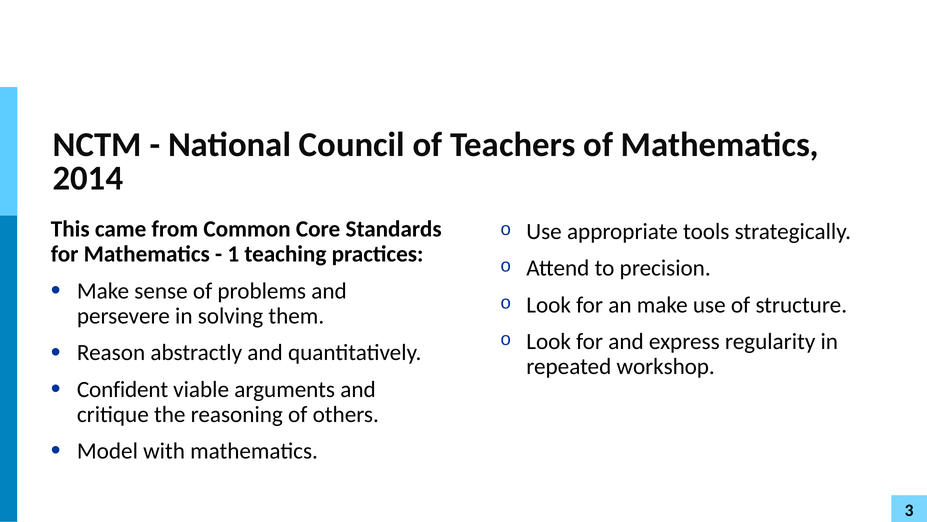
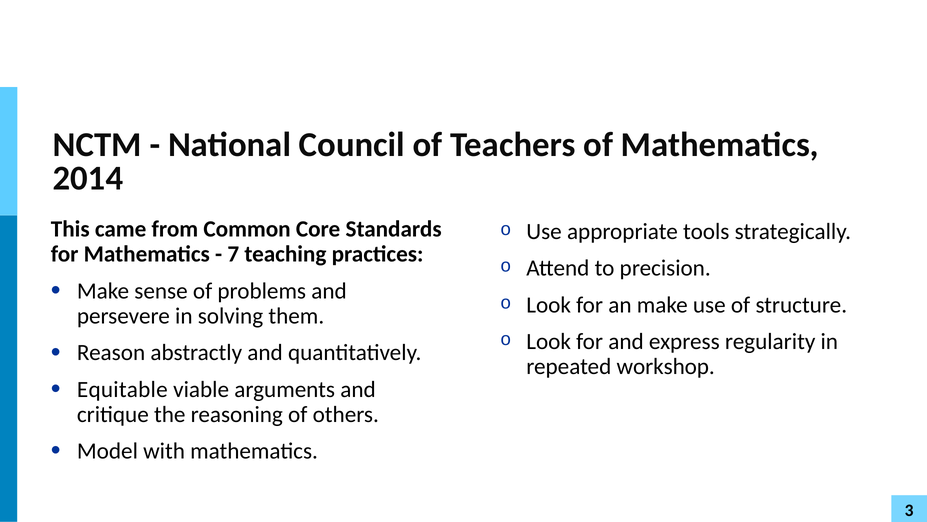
1: 1 -> 7
Confident: Confident -> Equitable
